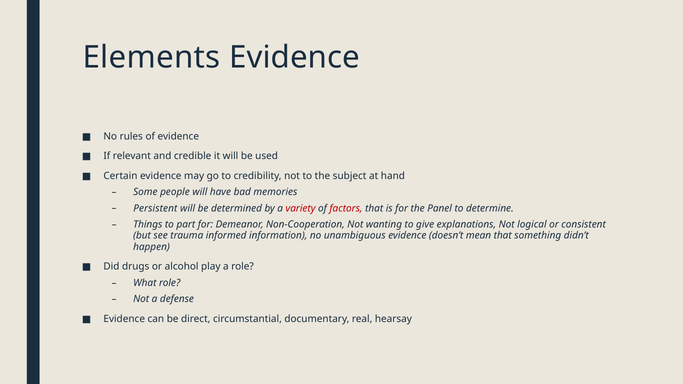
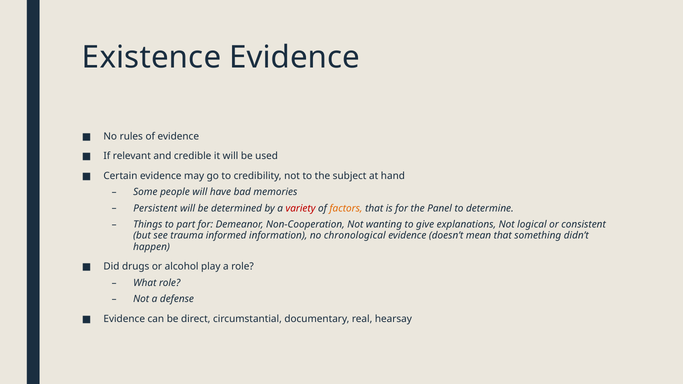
Elements: Elements -> Existence
factors colour: red -> orange
unambiguous: unambiguous -> chronological
